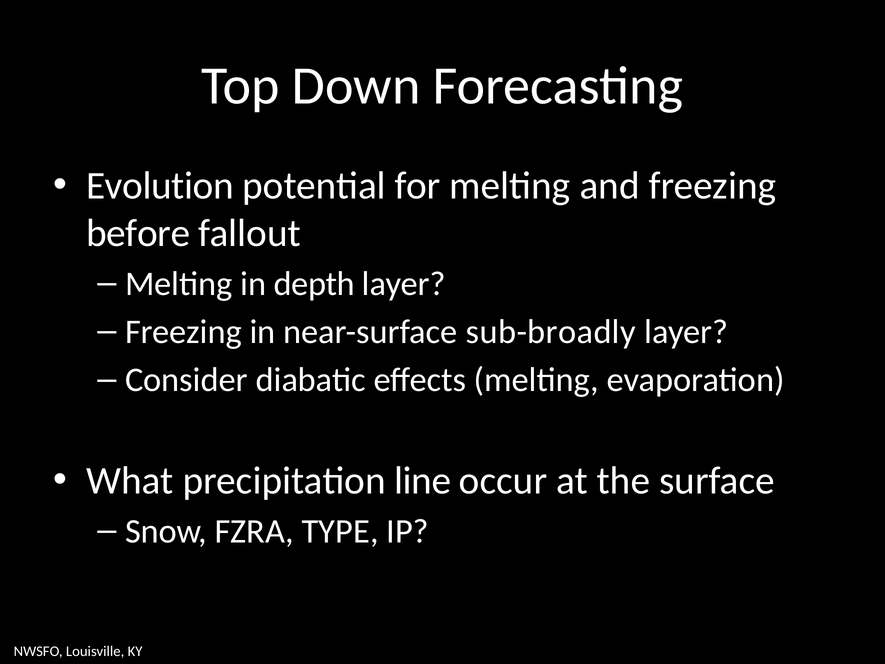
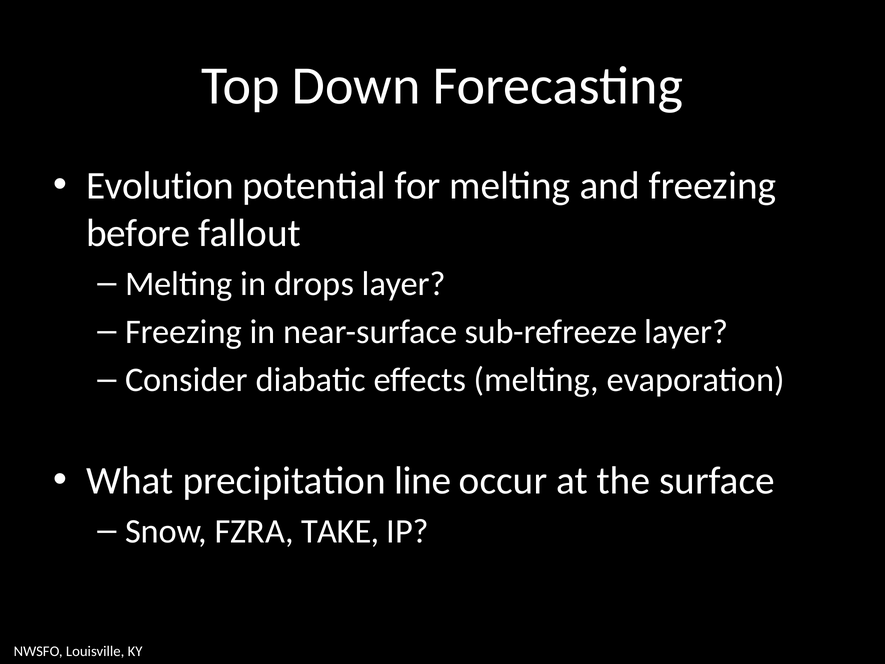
depth: depth -> drops
sub-broadly: sub-broadly -> sub-refreeze
TYPE: TYPE -> TAKE
